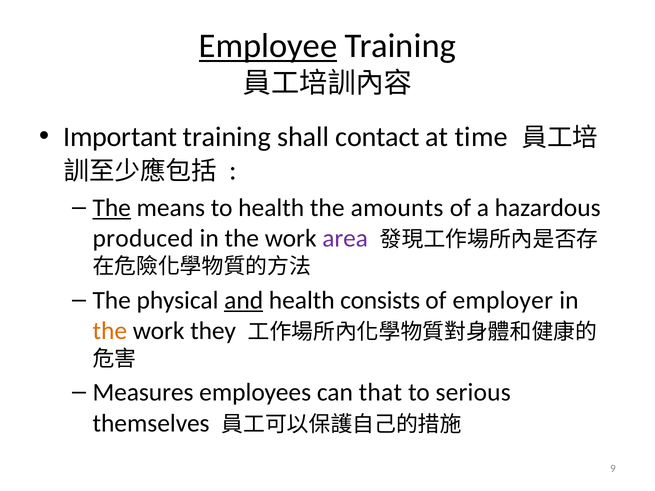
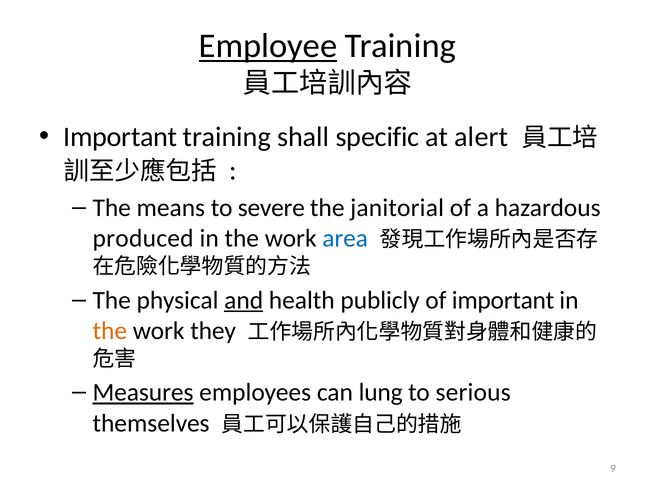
contact: contact -> specific
time: time -> alert
The at (112, 208) underline: present -> none
to health: health -> severe
amounts: amounts -> janitorial
area colour: purple -> blue
consists: consists -> publicly
of employer: employer -> important
Measures underline: none -> present
that: that -> lung
